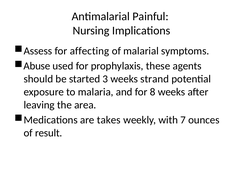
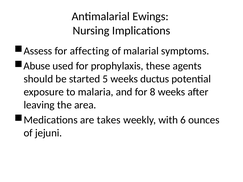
Painful: Painful -> Ewings
3: 3 -> 5
strand: strand -> ductus
7: 7 -> 6
result: result -> jejuni
